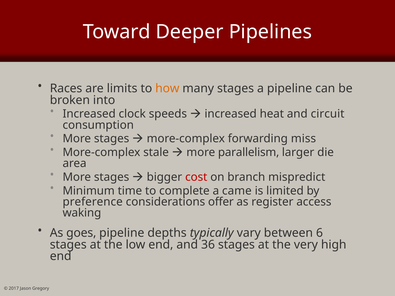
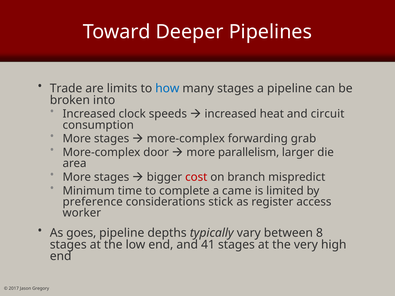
Races: Races -> Trade
how colour: orange -> blue
miss: miss -> grab
stale: stale -> door
offer: offer -> stick
waking: waking -> worker
6: 6 -> 8
36: 36 -> 41
